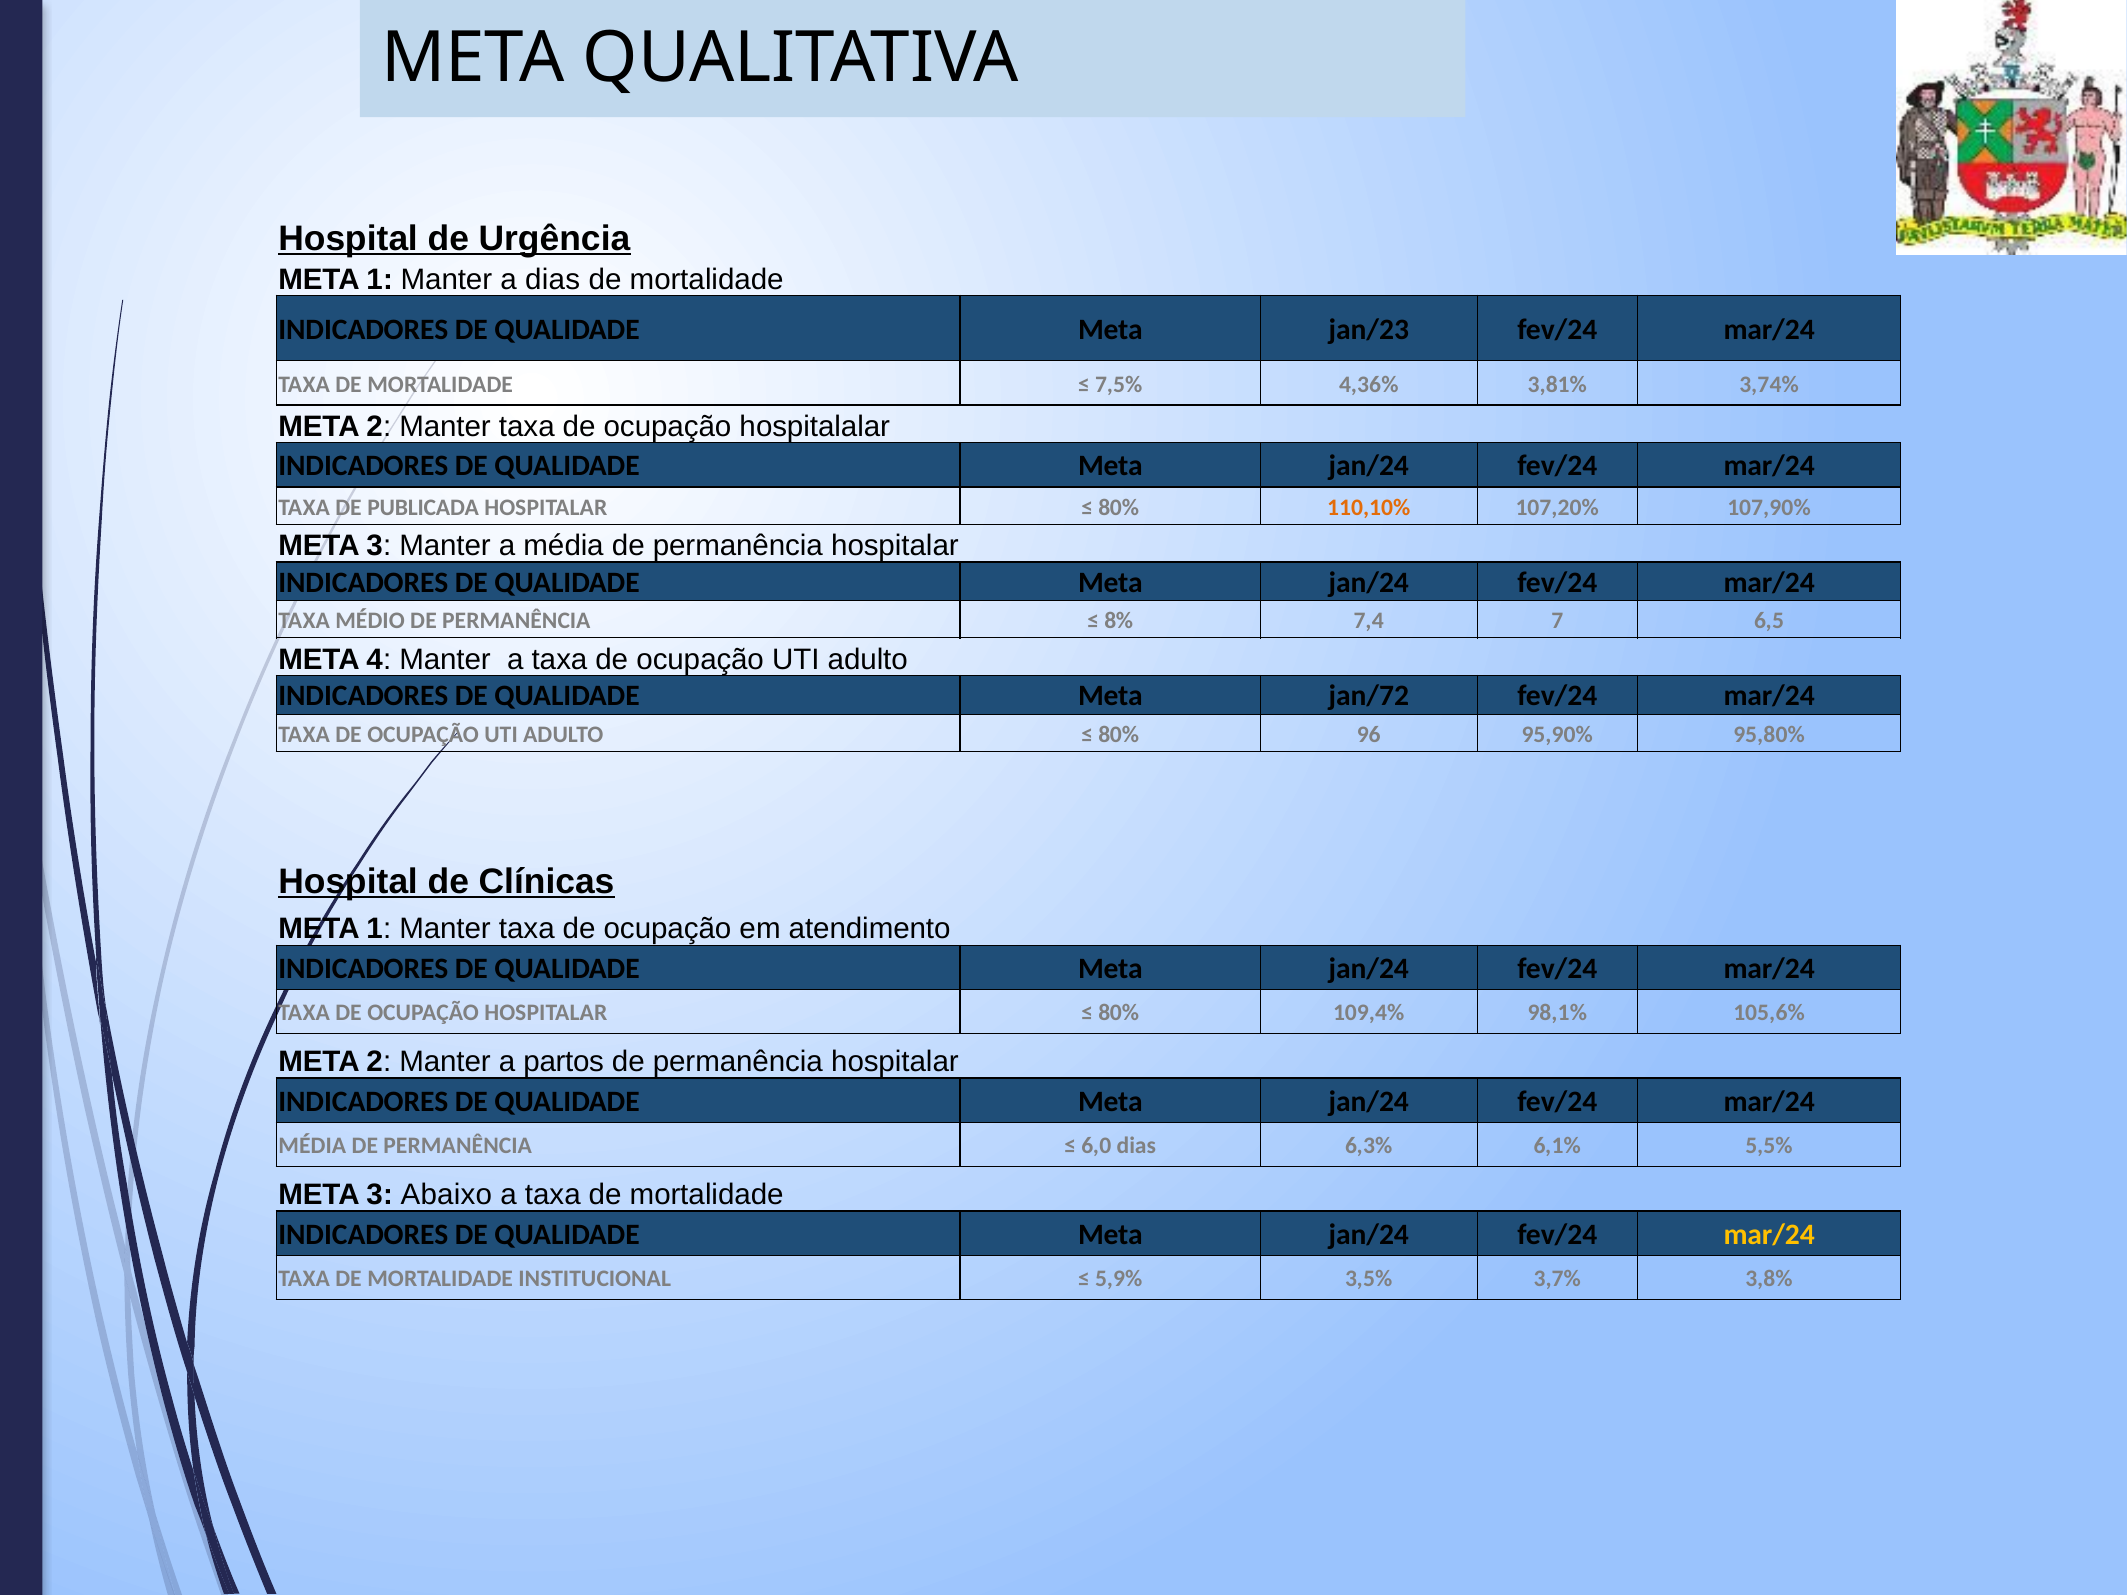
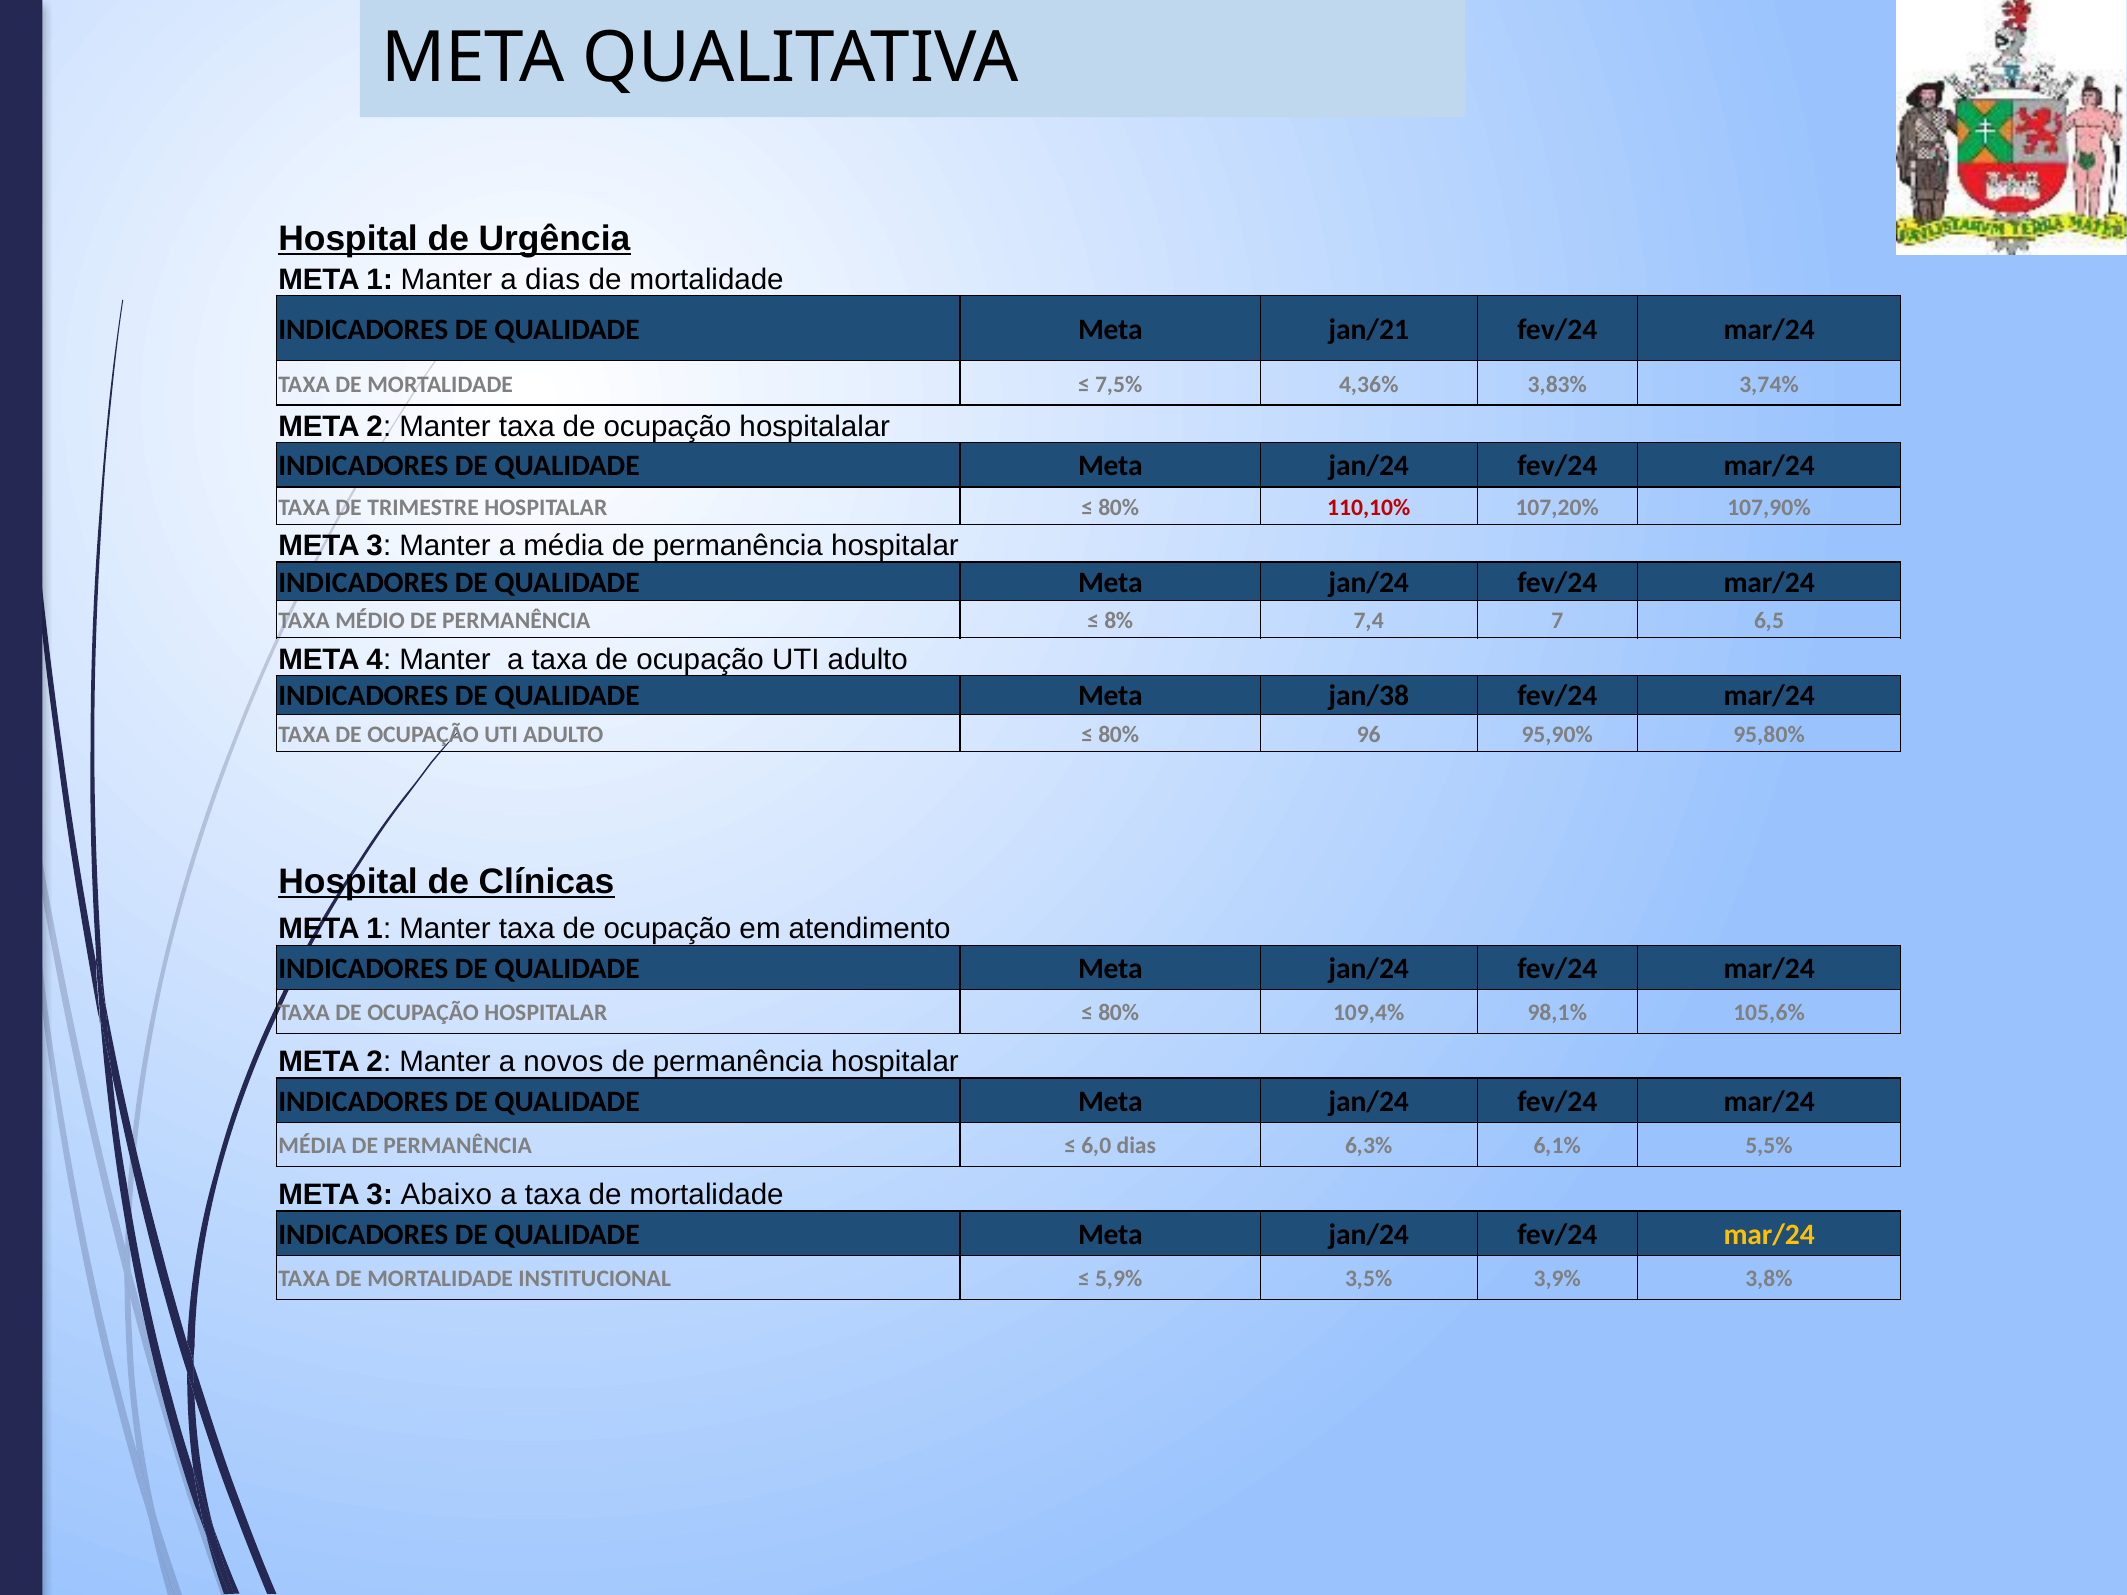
jan/23: jan/23 -> jan/21
3,81%: 3,81% -> 3,83%
PUBLICADA: PUBLICADA -> TRIMESTRE
110,10% colour: orange -> red
jan/72: jan/72 -> jan/38
partos: partos -> novos
3,7%: 3,7% -> 3,9%
